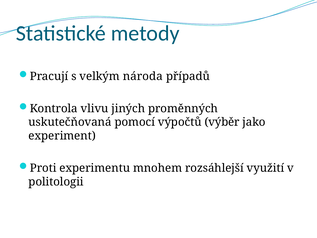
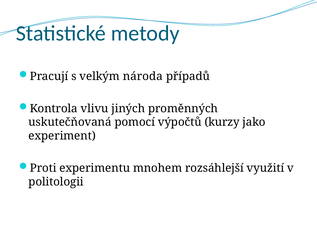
výběr: výběr -> kurzy
